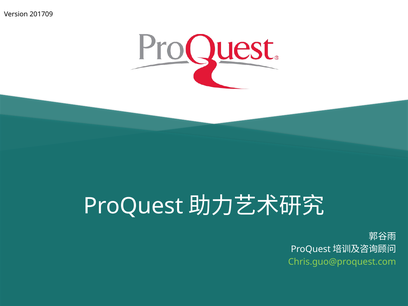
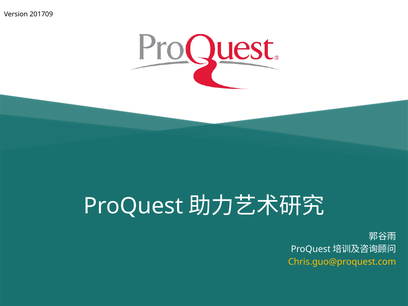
Chris.guo@proquest.com colour: light green -> yellow
